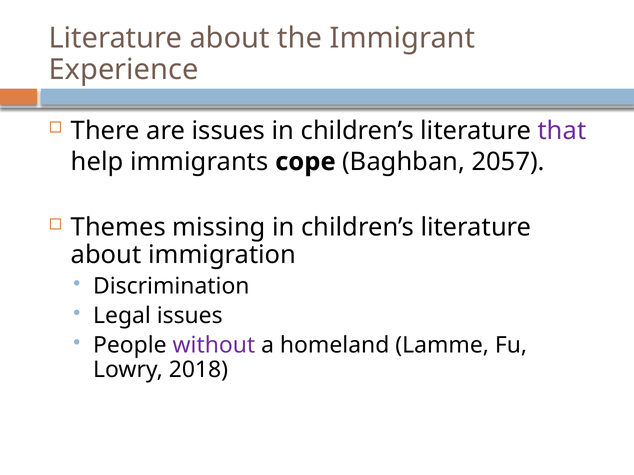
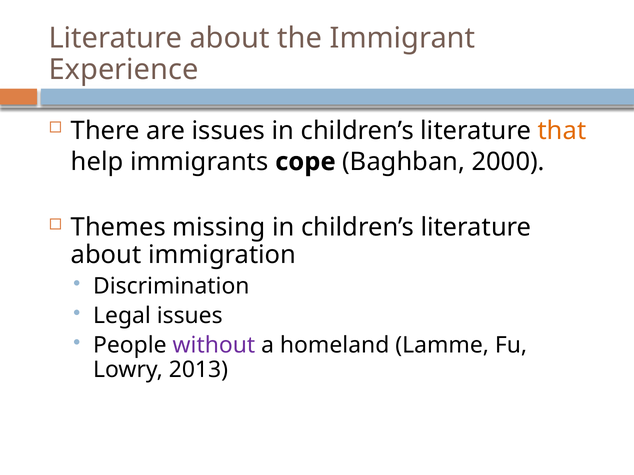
that colour: purple -> orange
2057: 2057 -> 2000
2018: 2018 -> 2013
